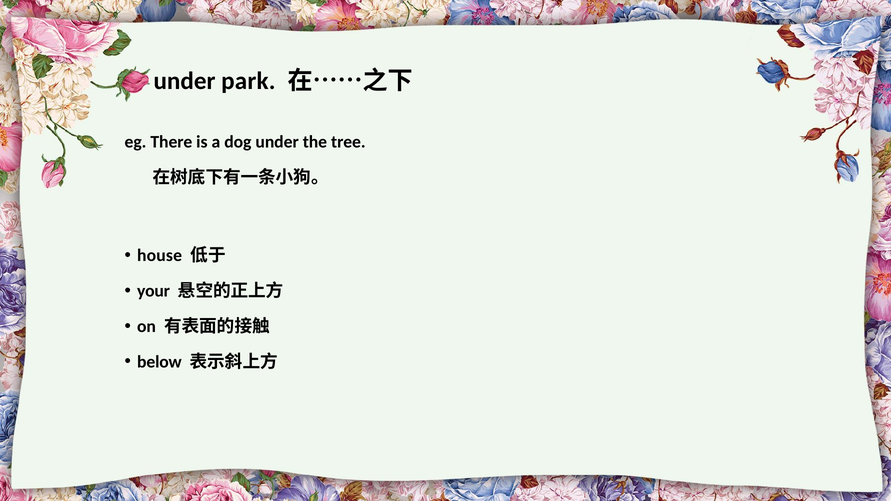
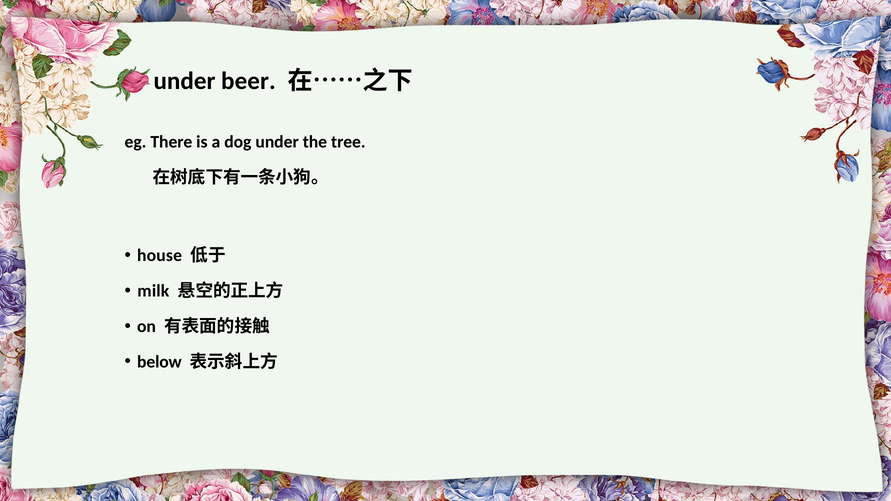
park: park -> beer
your: your -> milk
